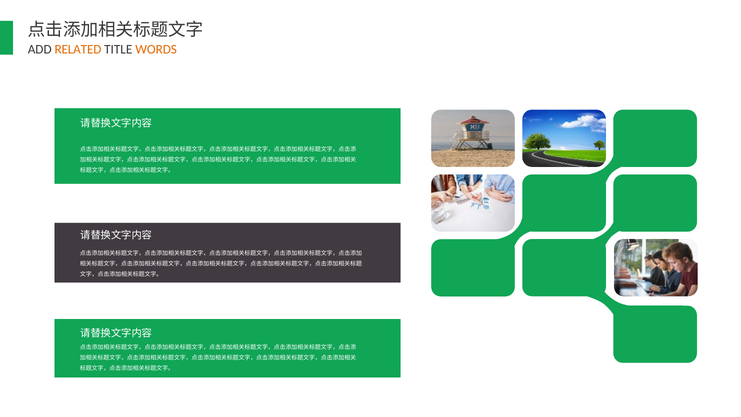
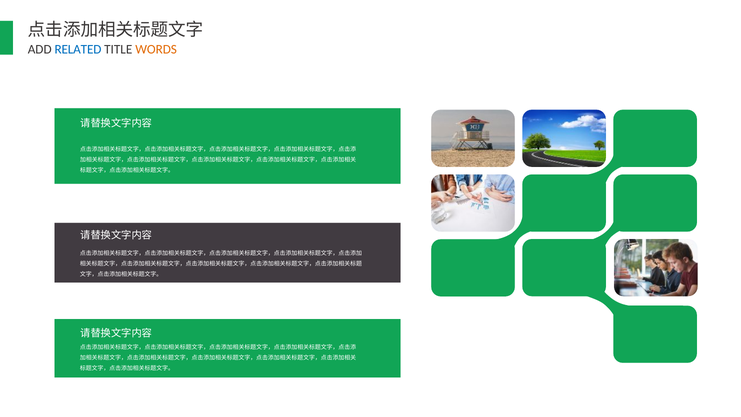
RELATED colour: orange -> blue
